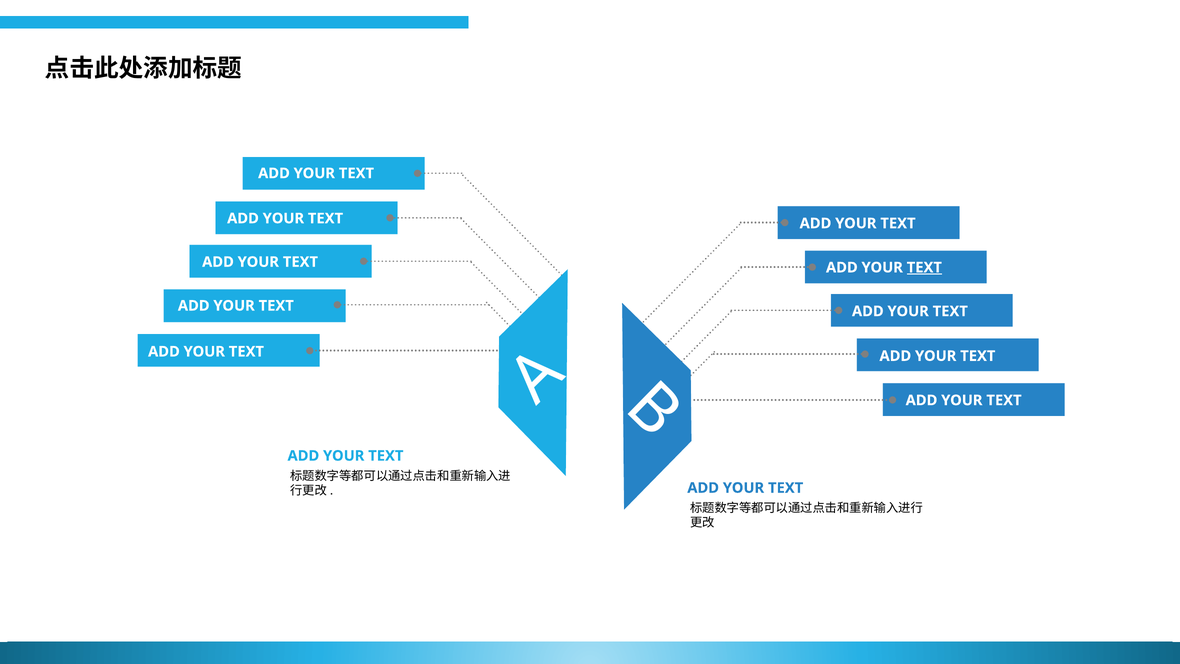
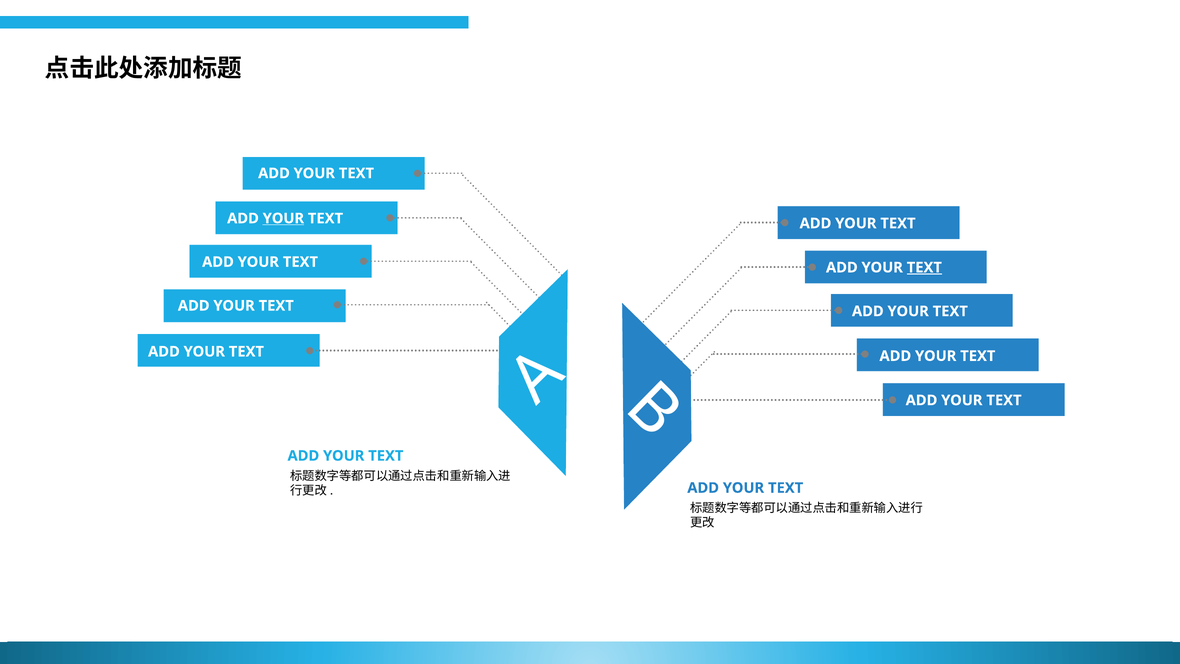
YOUR at (283, 218) underline: none -> present
